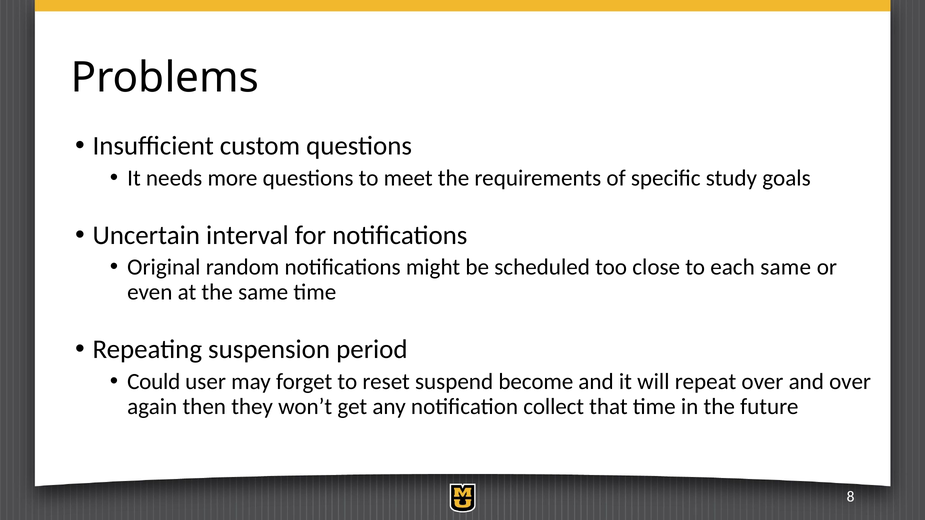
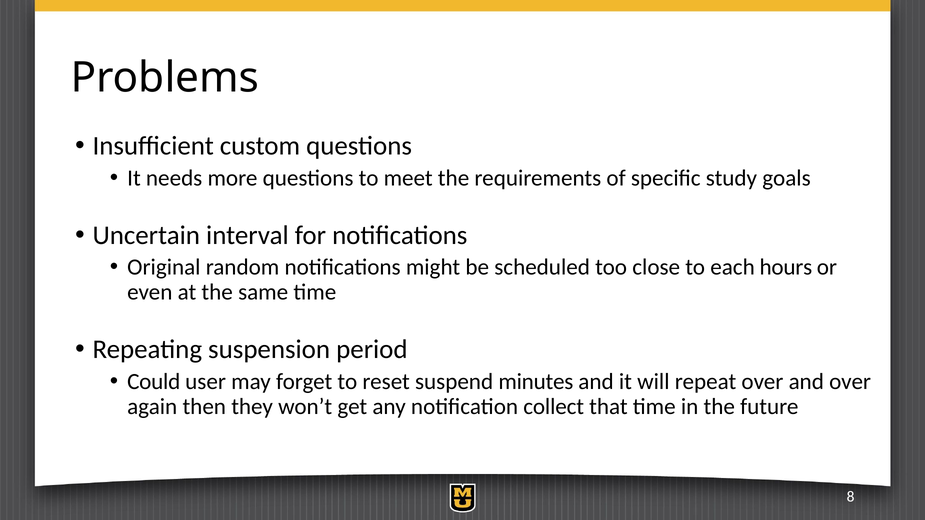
each same: same -> hours
become: become -> minutes
